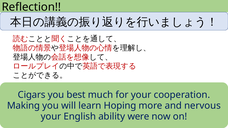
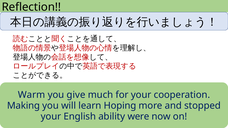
Cigars: Cigars -> Warm
best: best -> give
nervous: nervous -> stopped
